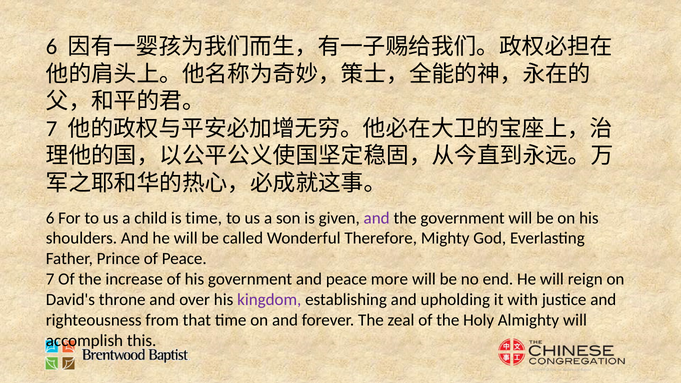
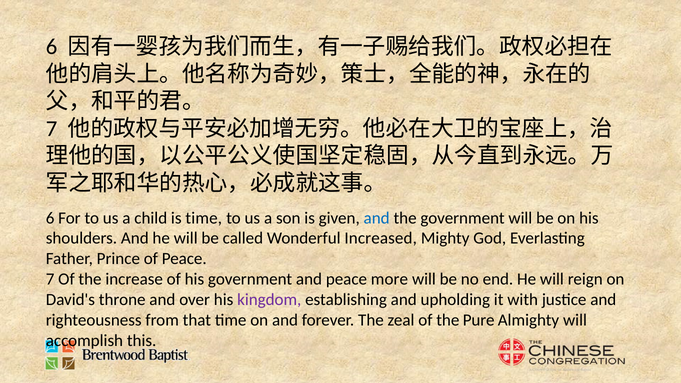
and at (377, 218) colour: purple -> blue
Therefore: Therefore -> Increased
Holy: Holy -> Pure
